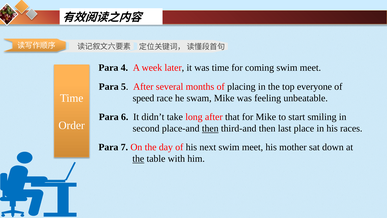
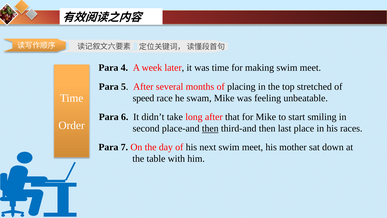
coming: coming -> making
everyone: everyone -> stretched
the at (138, 159) underline: present -> none
